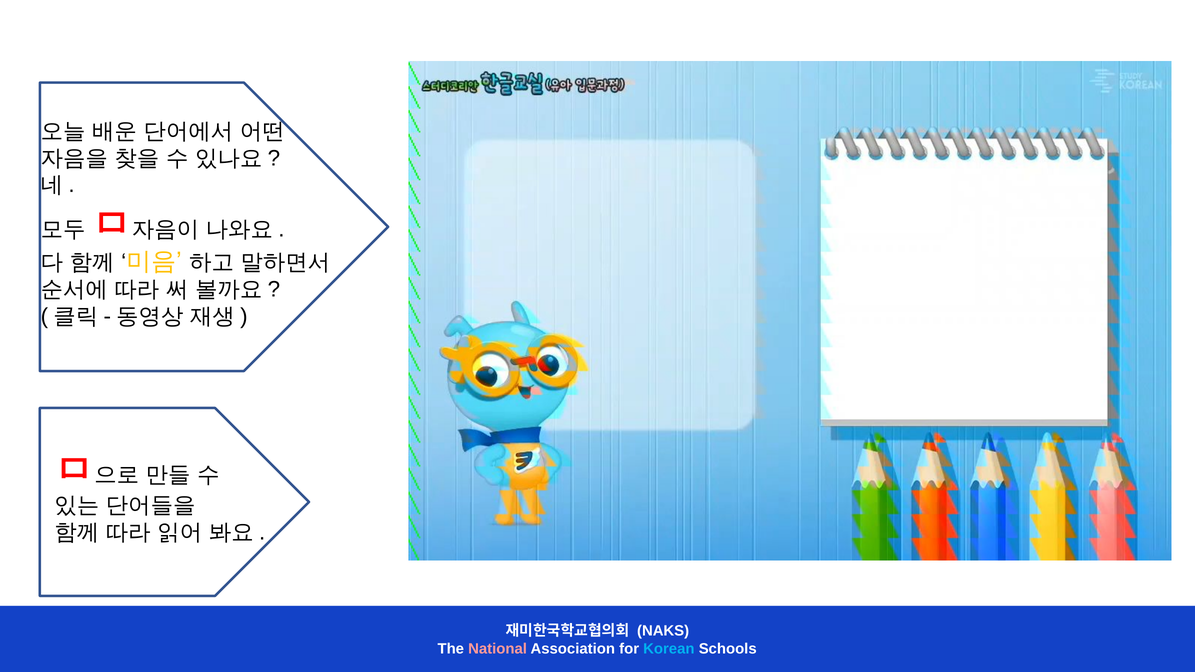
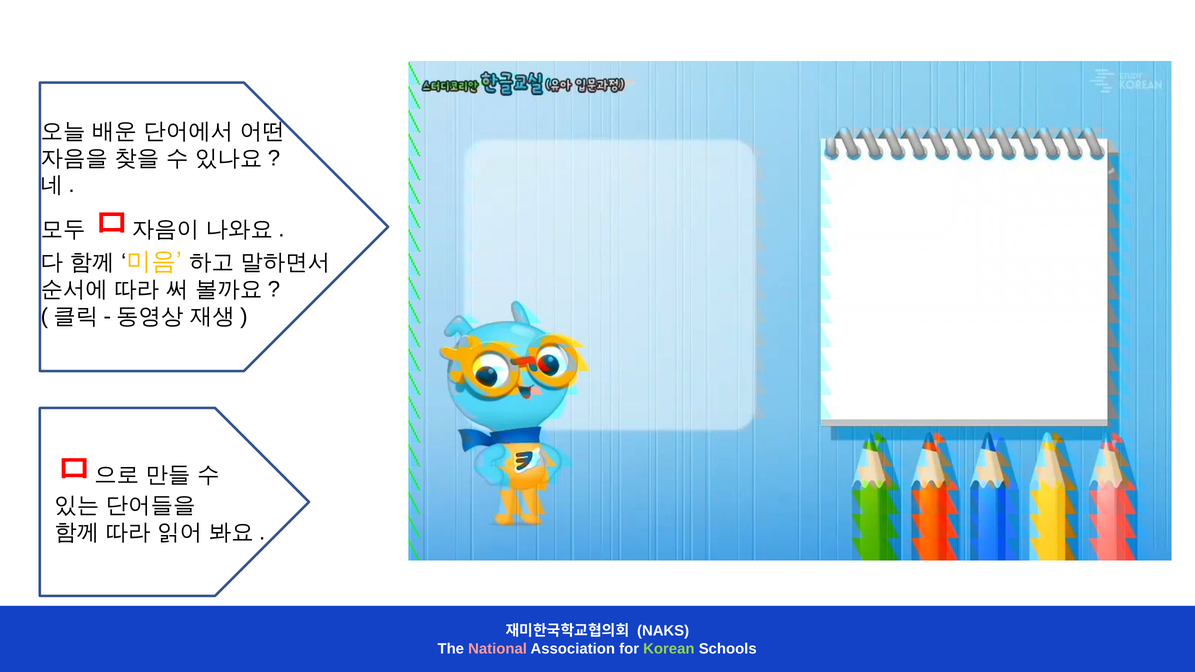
Korean colour: light blue -> light green
